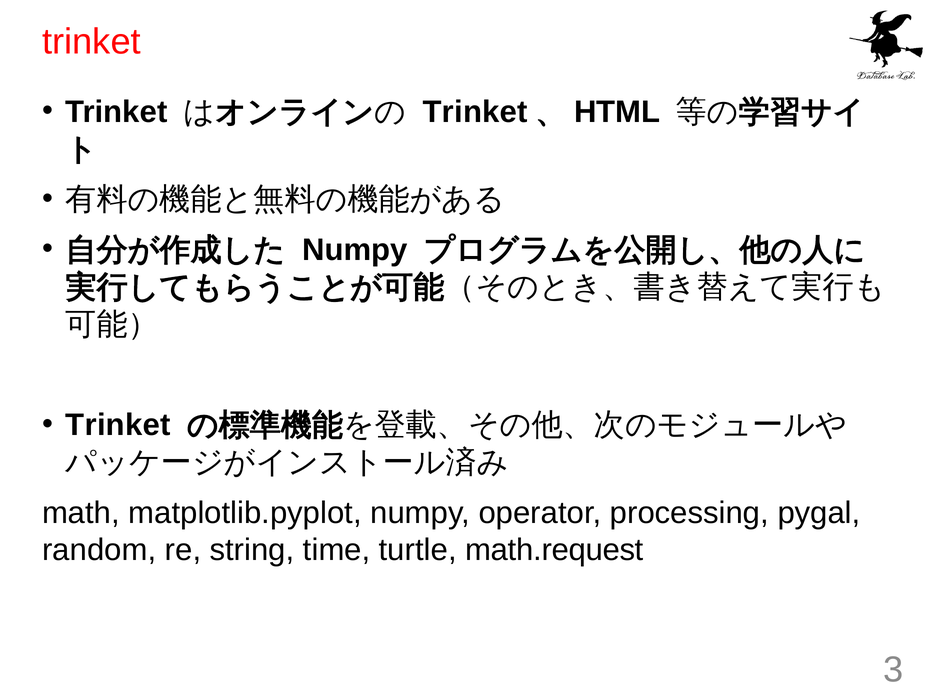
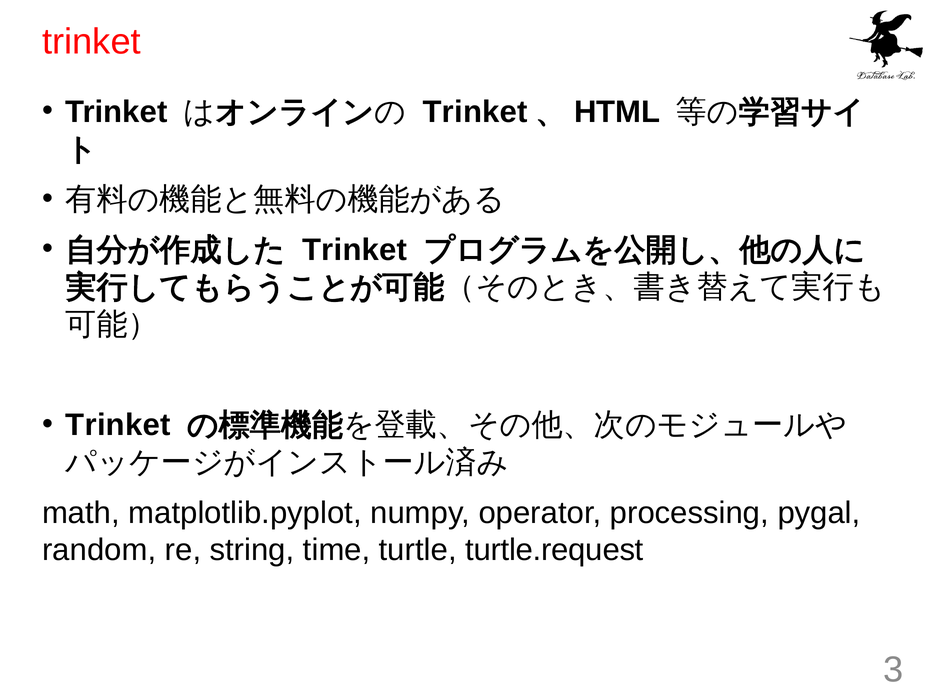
Numpy at (355, 250): Numpy -> Trinket
math.request: math.request -> turtle.request
